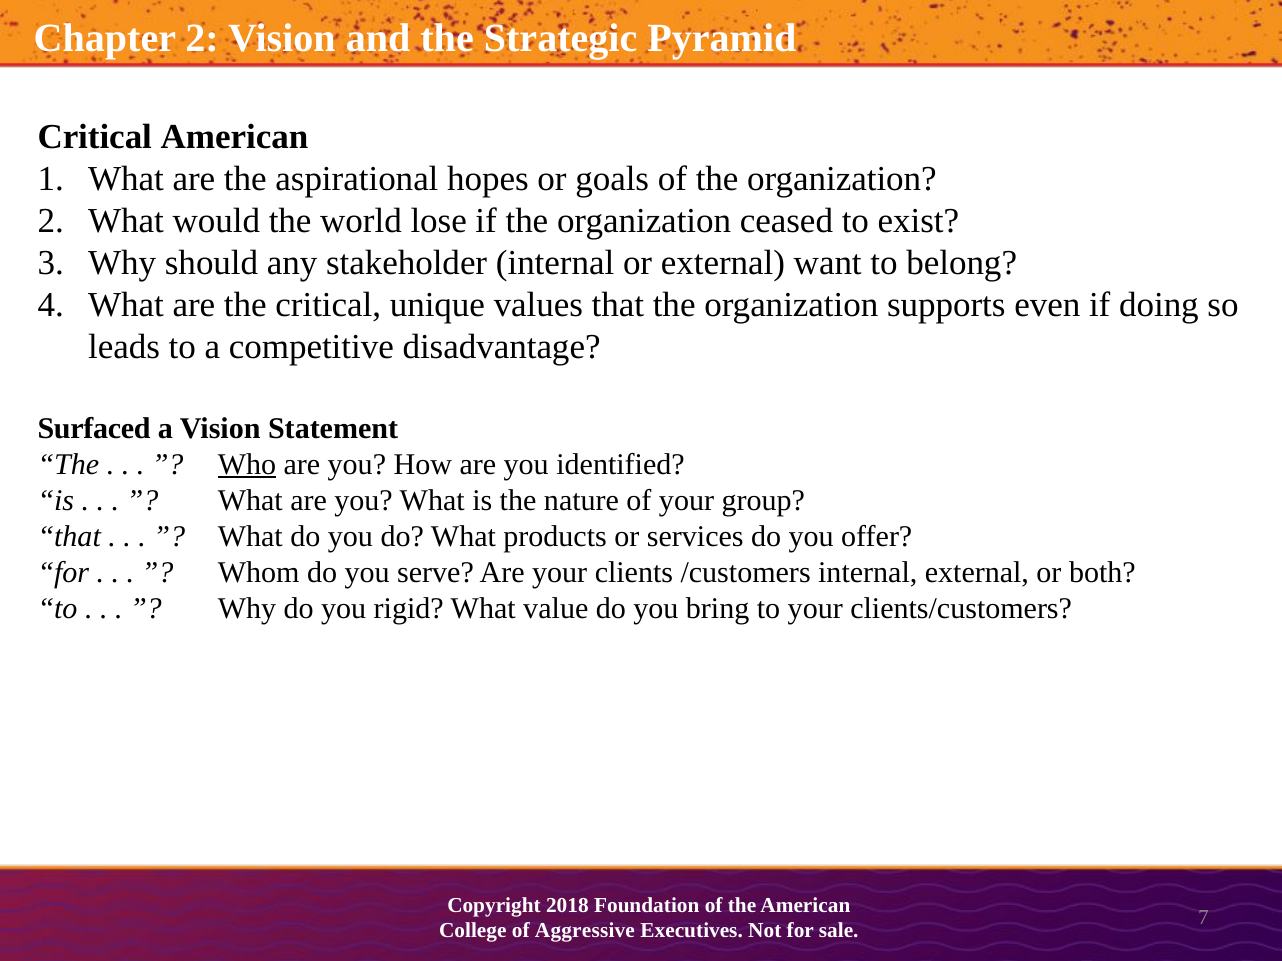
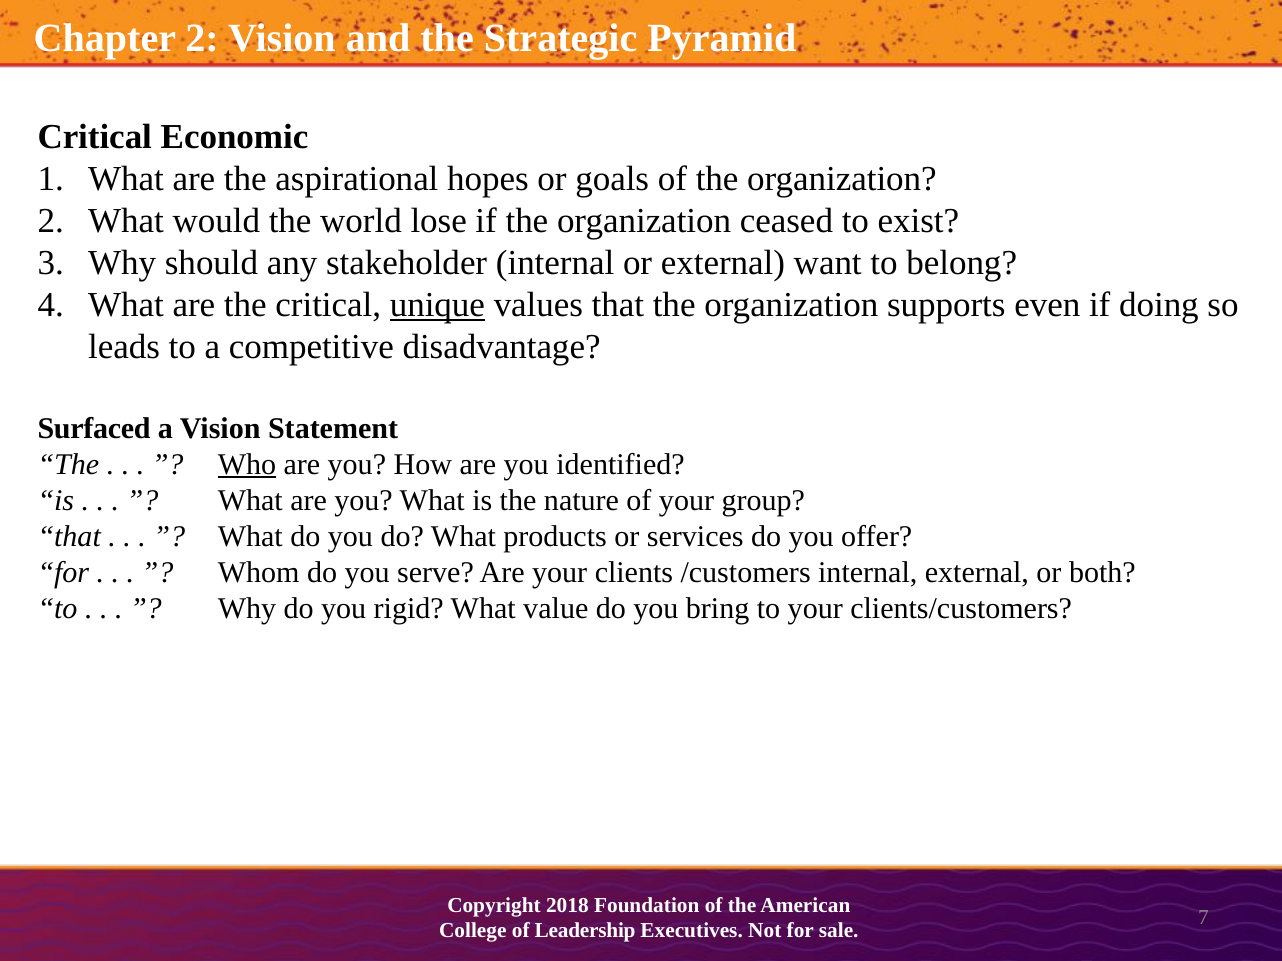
Critical American: American -> Economic
unique underline: none -> present
Aggressive: Aggressive -> Leadership
